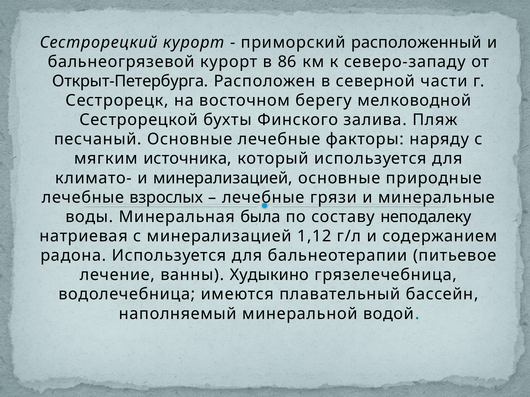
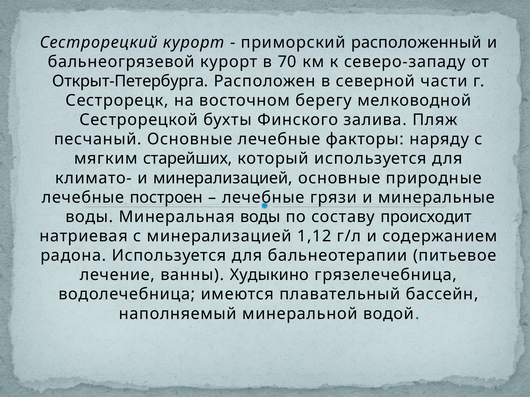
86: 86 -> 70
источника: источника -> старейших
взрослых: взрослых -> построен
Минеральная была: была -> воды
неподалеку: неподалеку -> происходит
